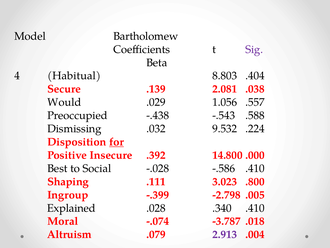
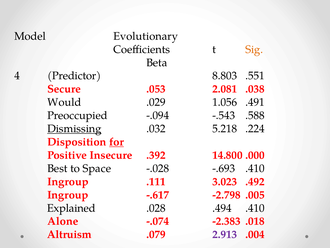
Bartholomew: Bartholomew -> Evolutionary
Sig colour: purple -> orange
Habitual: Habitual -> Predictor
.404: .404 -> .551
.139: .139 -> .053
.557: .557 -> .491
-.438: -.438 -> -.094
Dismissing underline: none -> present
9.532: 9.532 -> 5.218
Social: Social -> Space
-.586: -.586 -> -.693
Shaping at (68, 181): Shaping -> Ingroup
.800: .800 -> .492
-.399: -.399 -> -.617
.340: .340 -> .494
Moral: Moral -> Alone
-3.787: -3.787 -> -2.383
